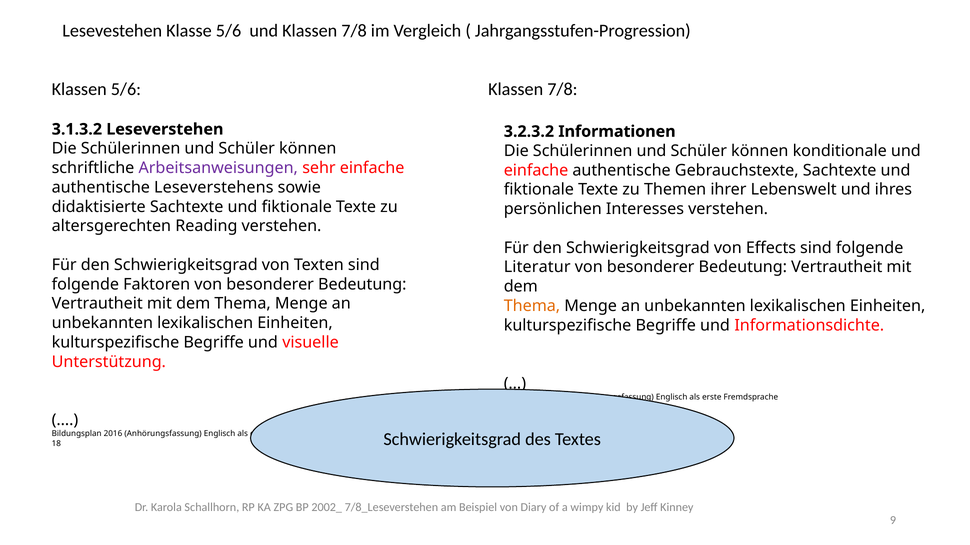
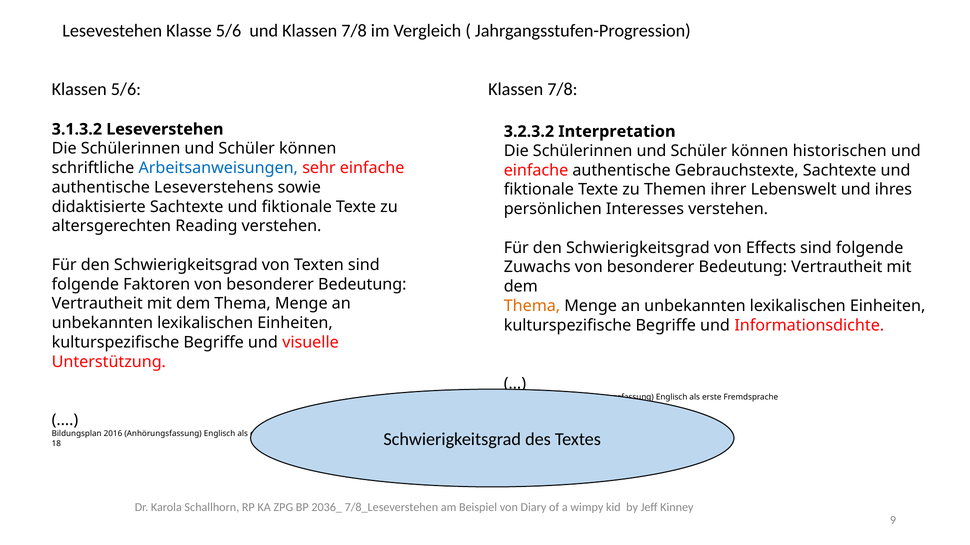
Informationen: Informationen -> Interpretation
konditionale: konditionale -> historischen
Arbeitsanweisungen colour: purple -> blue
Literatur: Literatur -> Zuwachs
2002_: 2002_ -> 2036_
